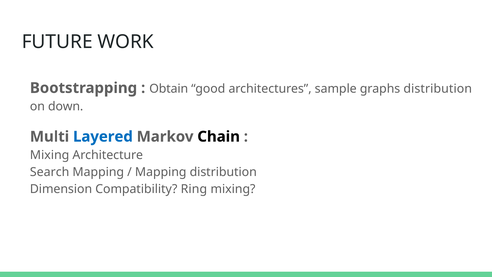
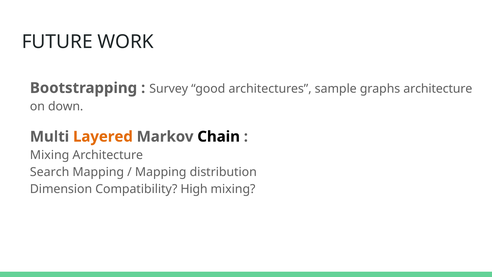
Obtain: Obtain -> Survey
graphs distribution: distribution -> architecture
Layered colour: blue -> orange
Ring: Ring -> High
